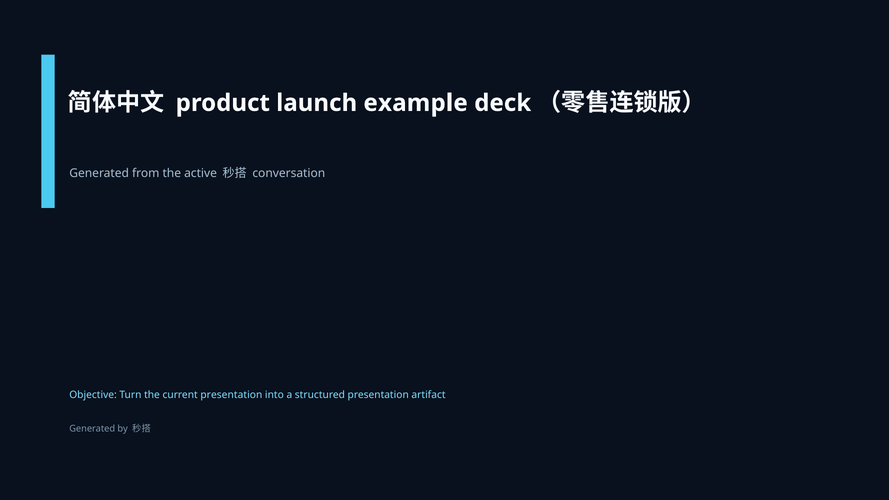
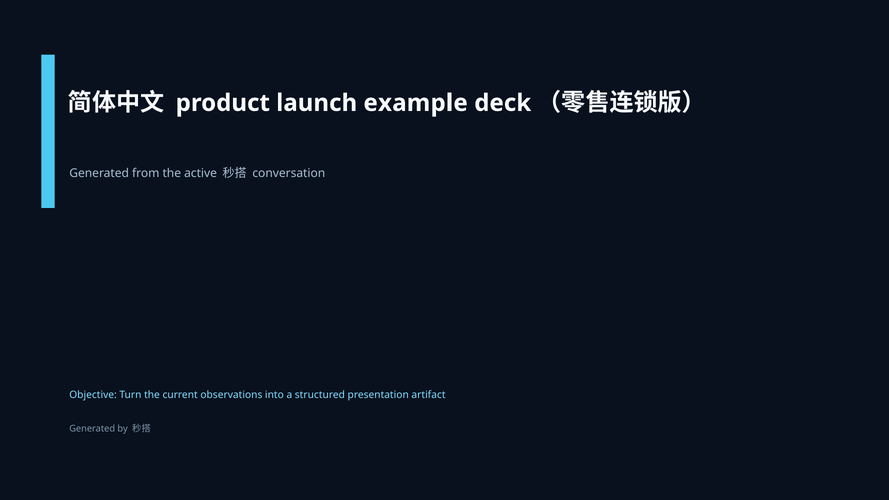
current presentation: presentation -> observations
